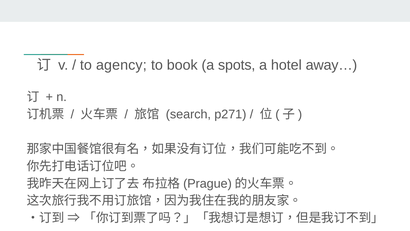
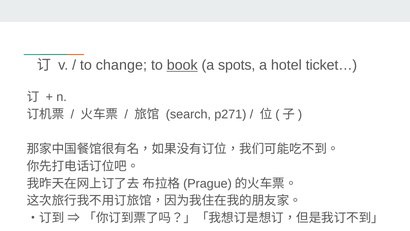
agency: agency -> change
book underline: none -> present
away…: away… -> ticket…
